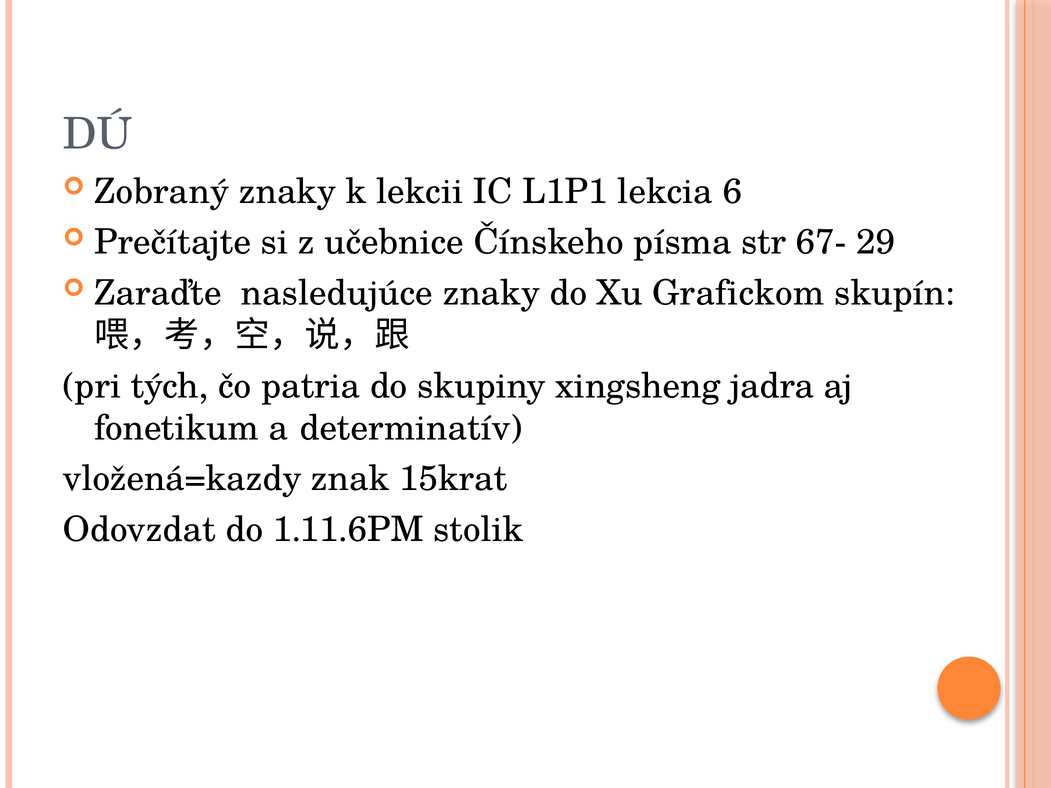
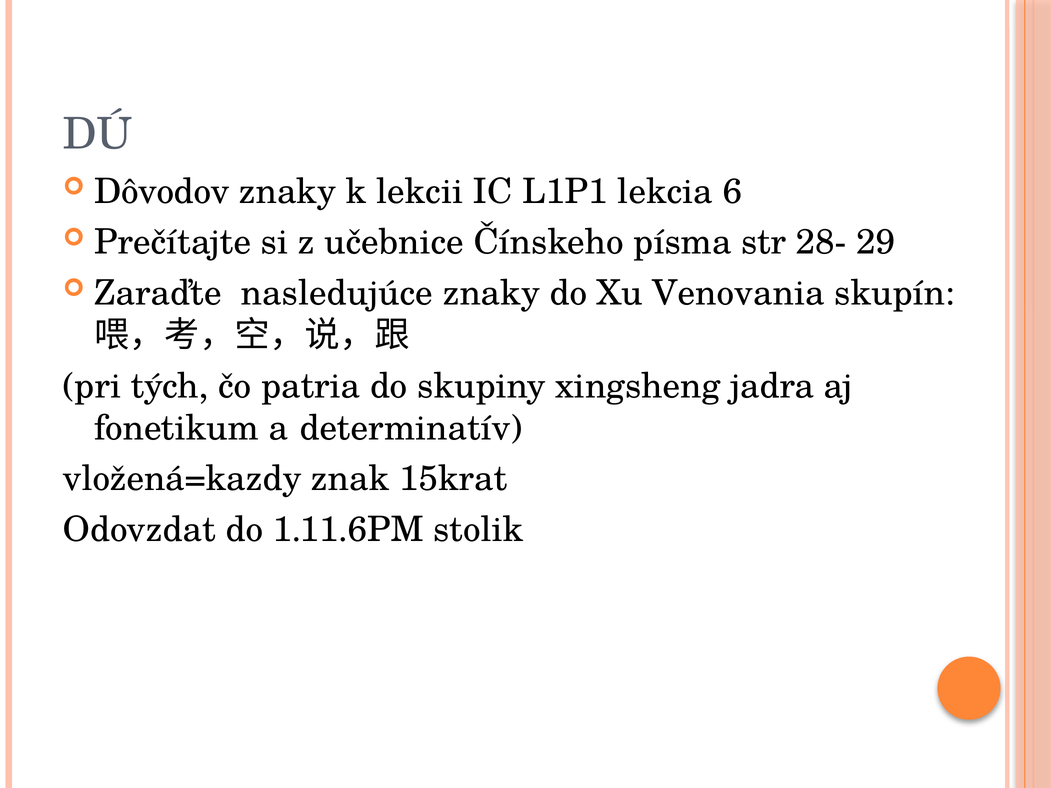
Zobraný: Zobraný -> Dôvodov
67-: 67- -> 28-
Grafickom: Grafickom -> Venovania
